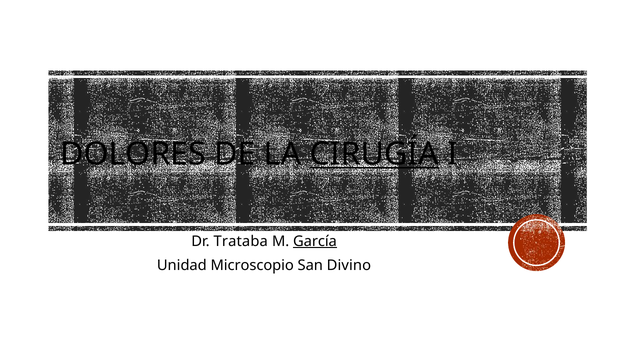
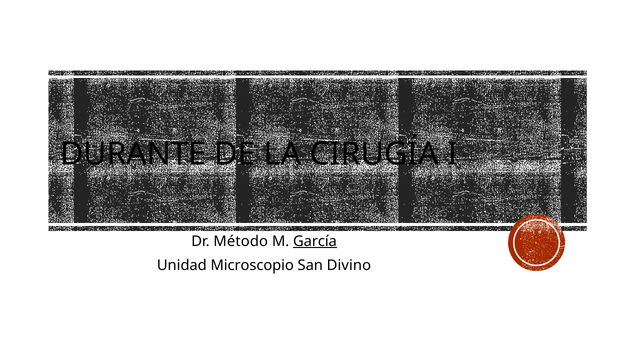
DOLORES: DOLORES -> DURANTE
CIRUGÍA underline: present -> none
Trataba: Trataba -> Método
